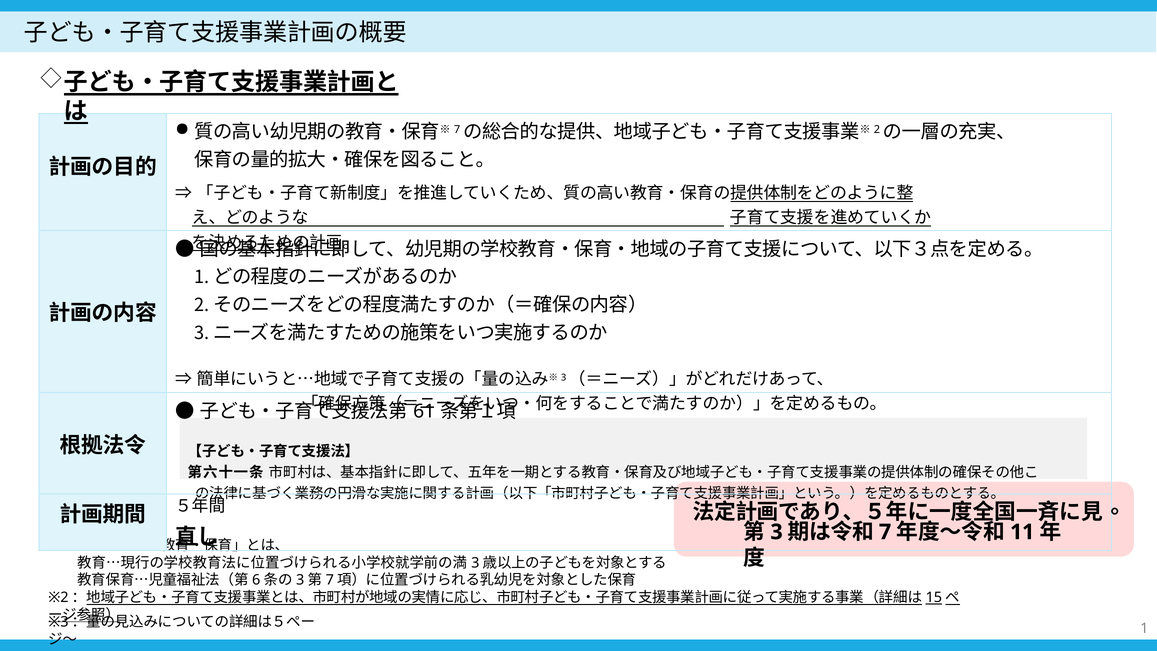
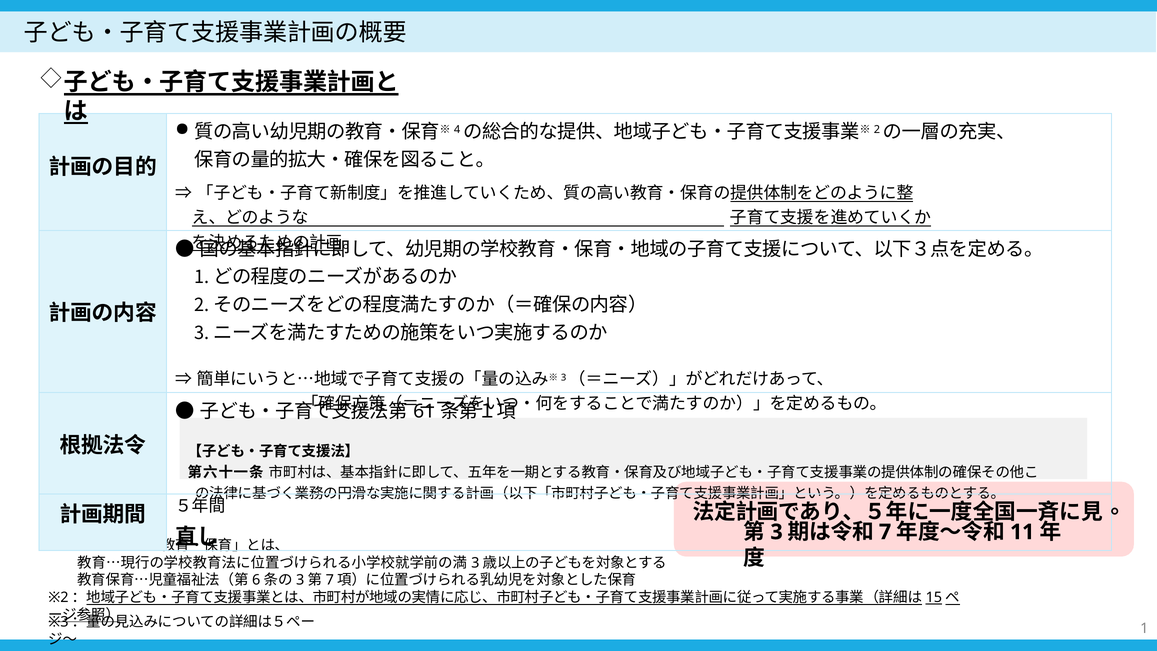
7 at (457, 130): 7 -> 4
